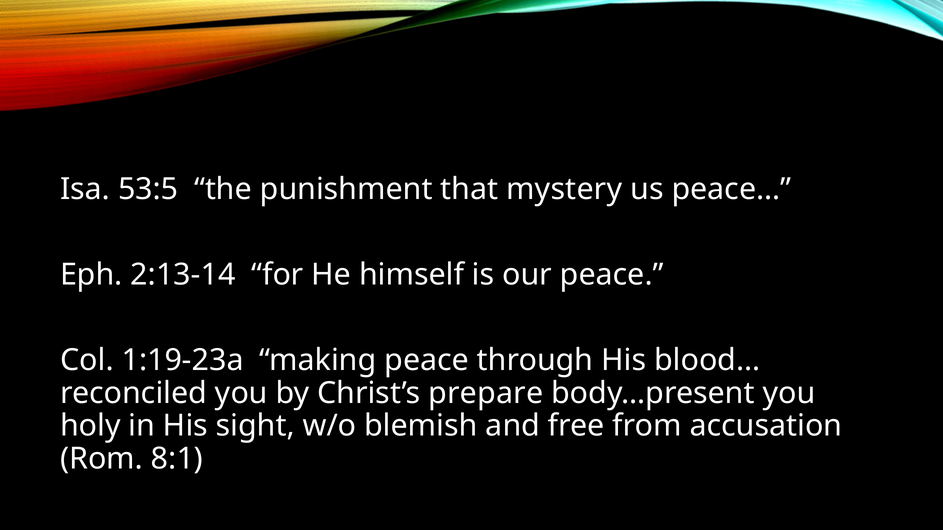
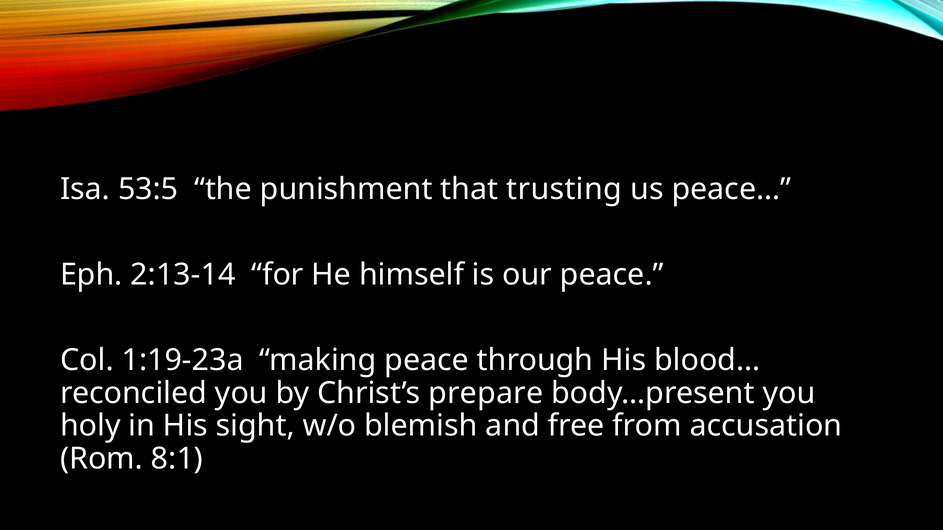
mystery: mystery -> trusting
